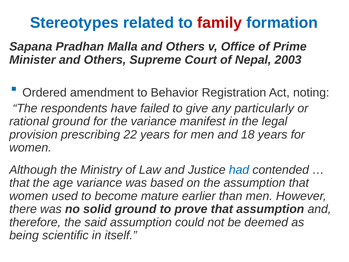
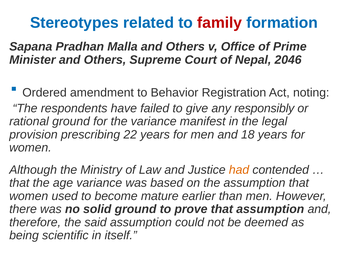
2003: 2003 -> 2046
particularly: particularly -> responsibly
had colour: blue -> orange
